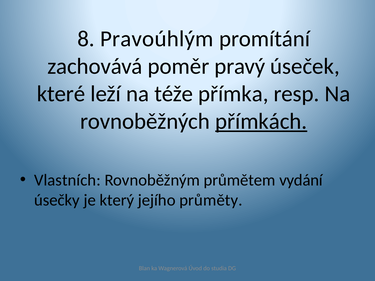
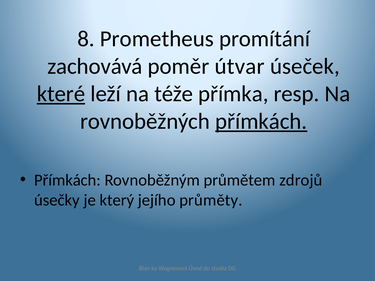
Pravoúhlým: Pravoúhlým -> Prometheus
pravý: pravý -> útvar
které underline: none -> present
Vlastních at (67, 180): Vlastních -> Přímkách
vydání: vydání -> zdrojů
